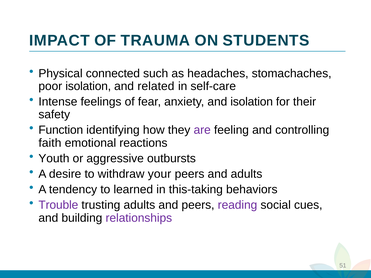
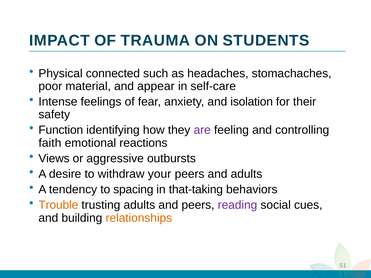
poor isolation: isolation -> material
related: related -> appear
Youth: Youth -> Views
learned: learned -> spacing
this-taking: this-taking -> that-taking
Trouble colour: purple -> orange
relationships colour: purple -> orange
